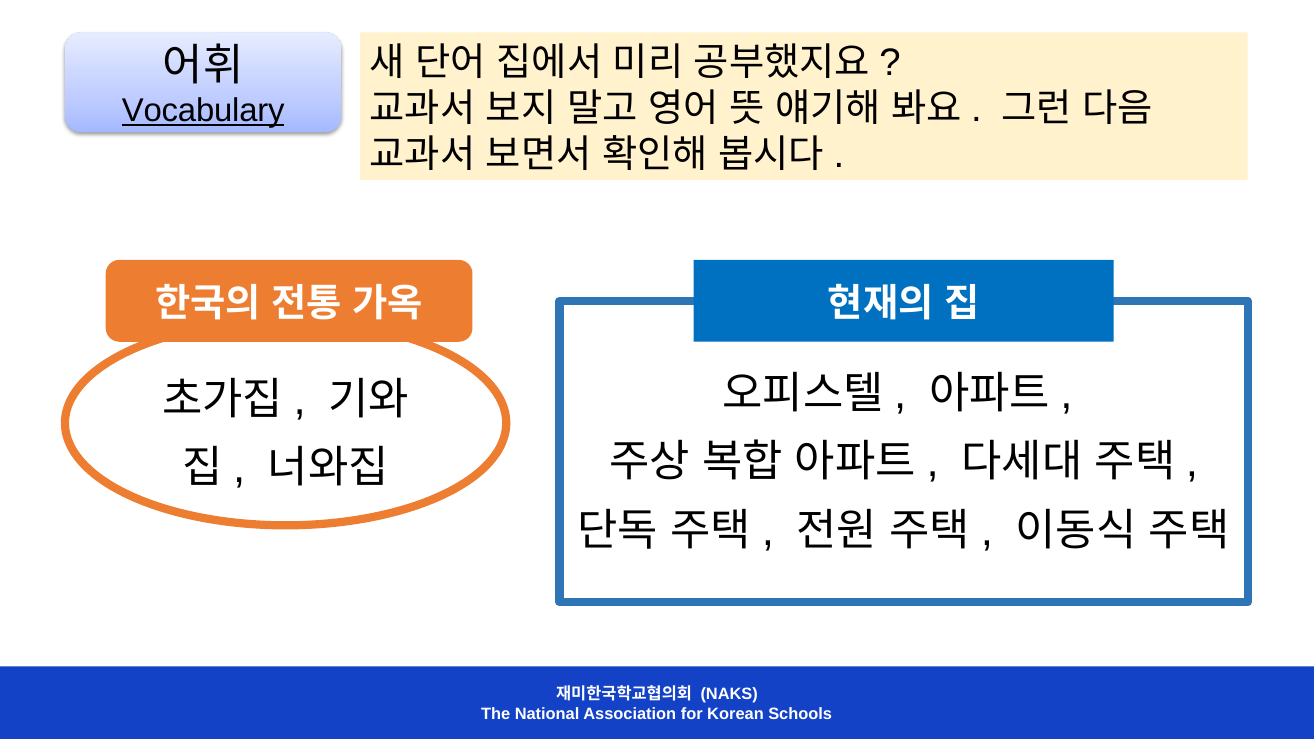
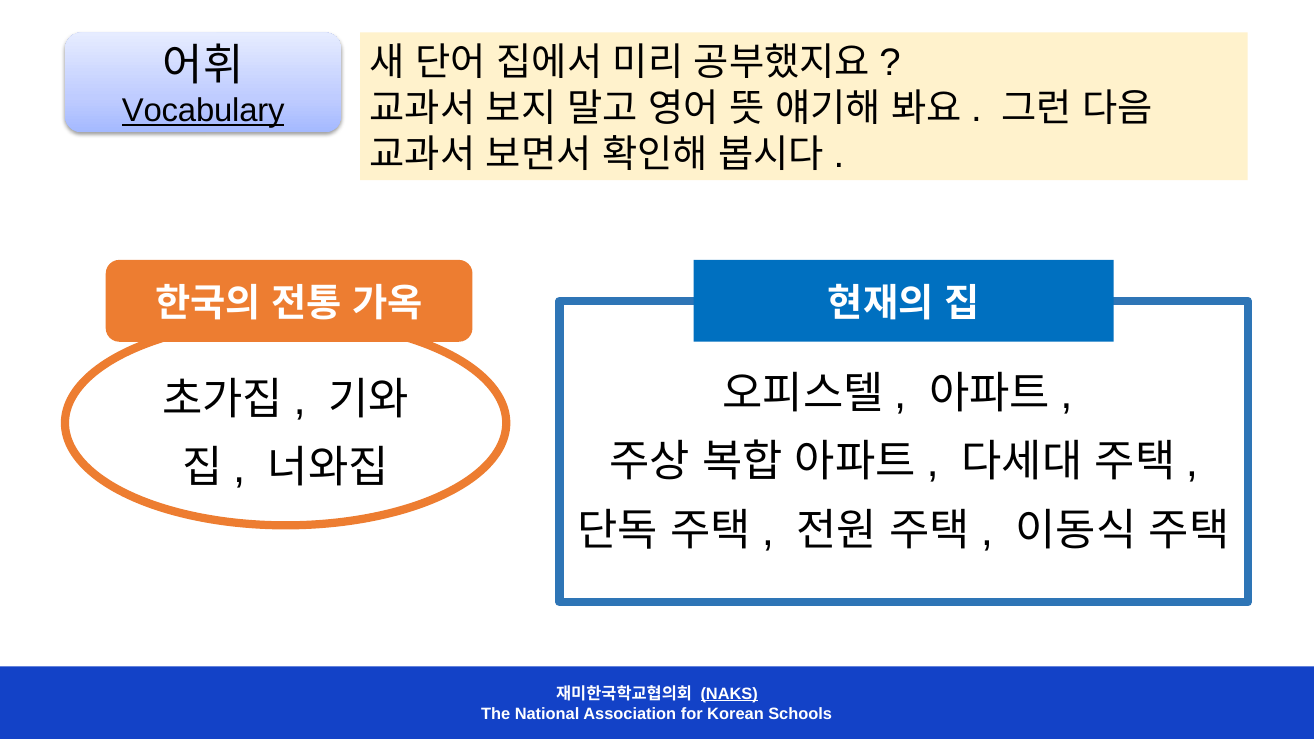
NAKS underline: none -> present
